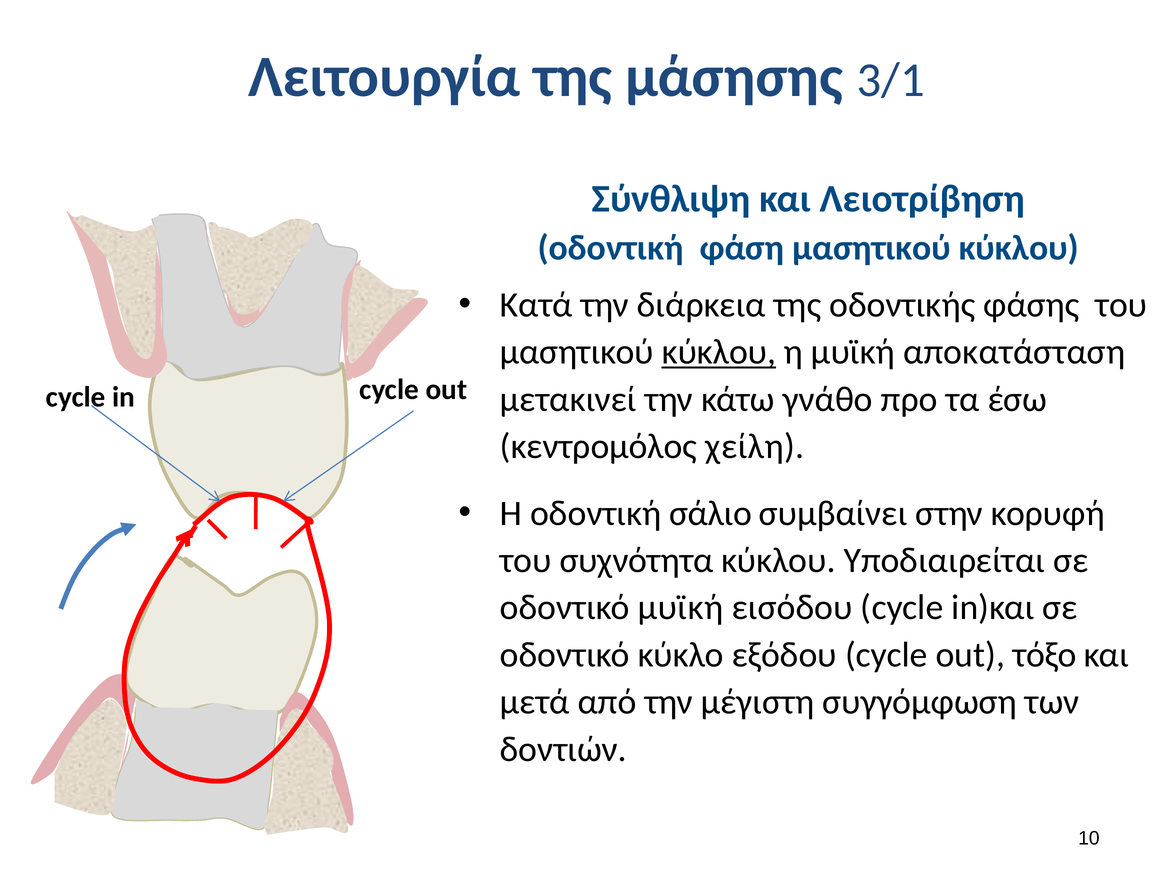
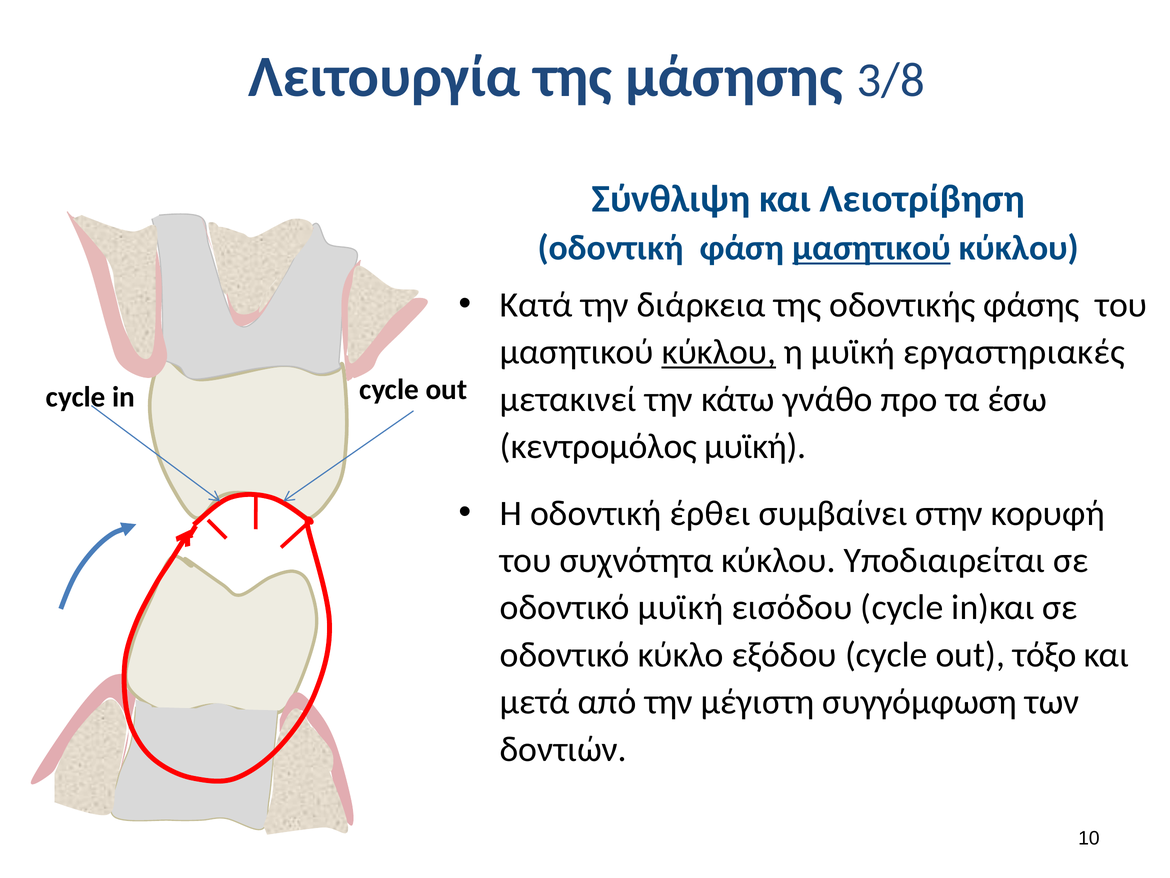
3/1: 3/1 -> 3/8
μασητικού at (872, 248) underline: none -> present
αποκατάσταση: αποκατάσταση -> εργαστηριακές
χείλη at (755, 446): χείλη -> μυϊκή
σάλιο: σάλιο -> έρθει
